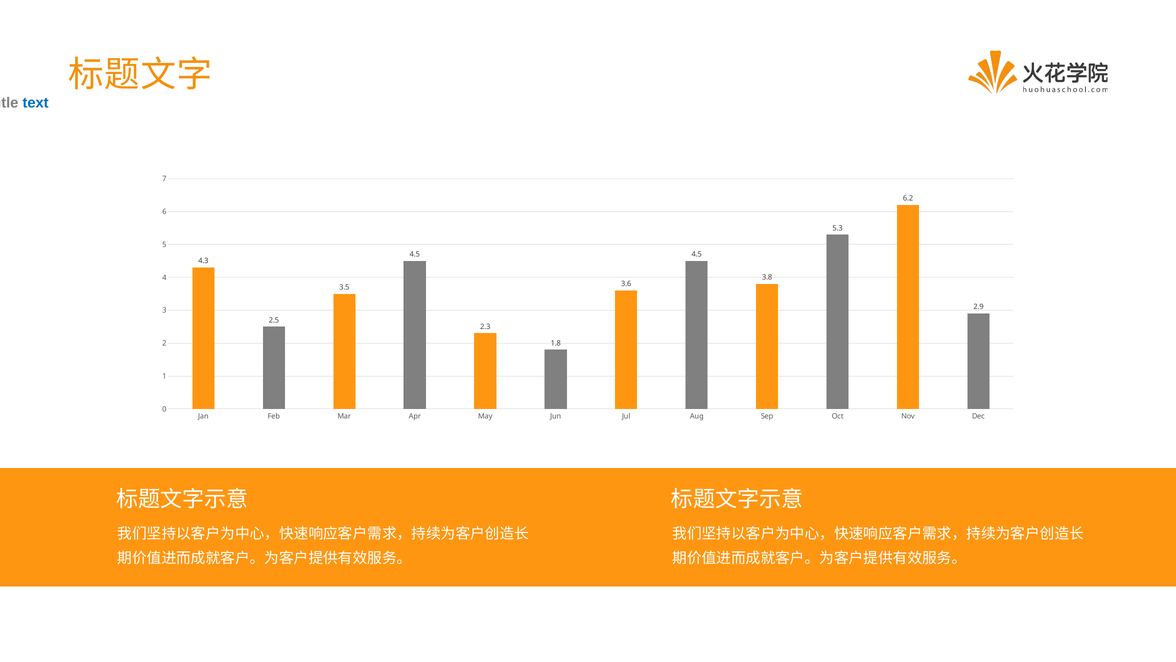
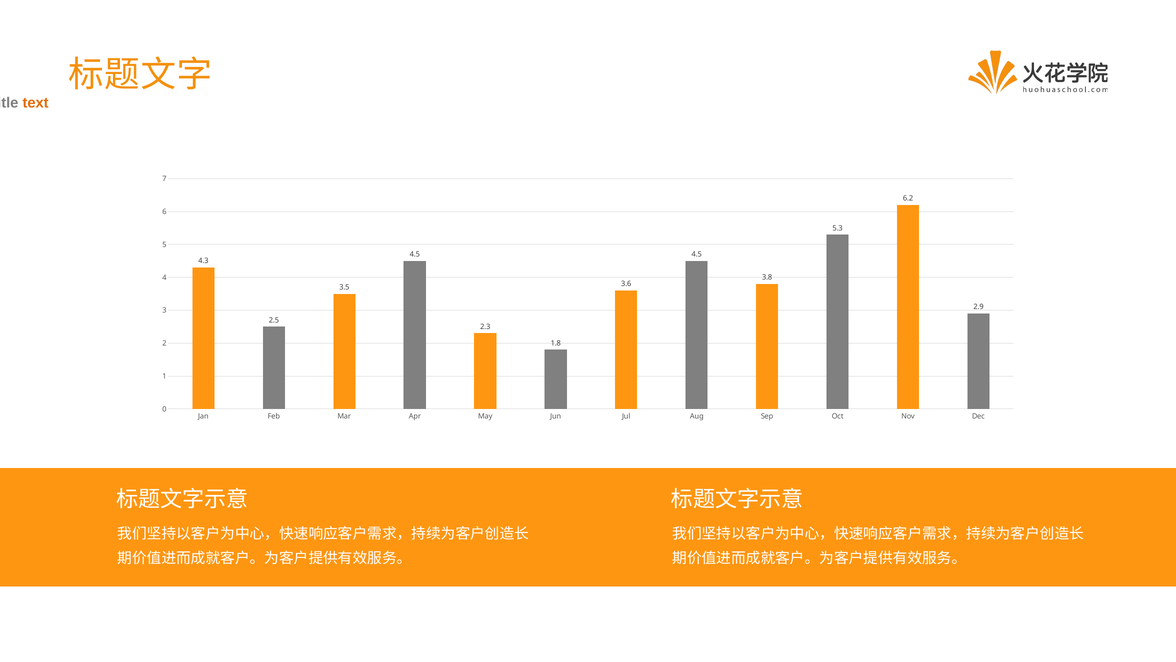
text colour: blue -> orange
